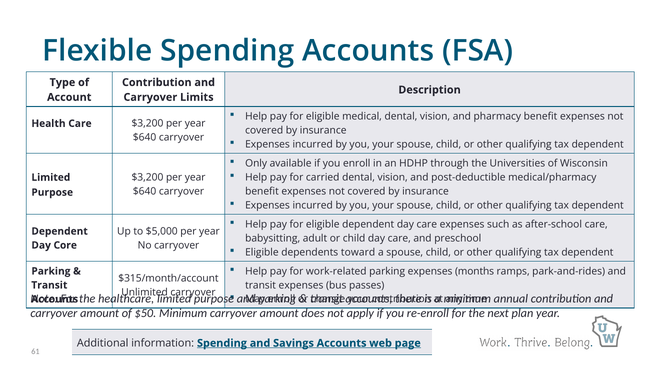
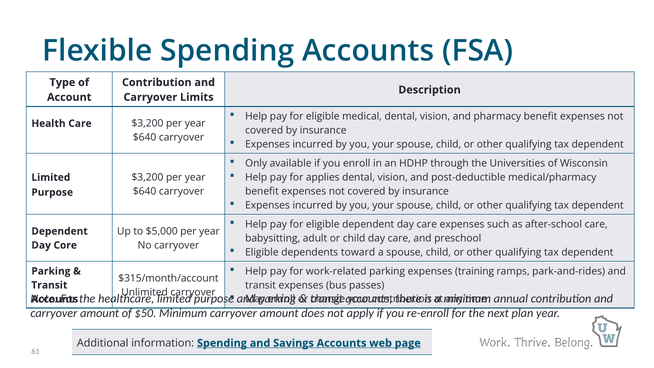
carried: carried -> applies
months: months -> training
